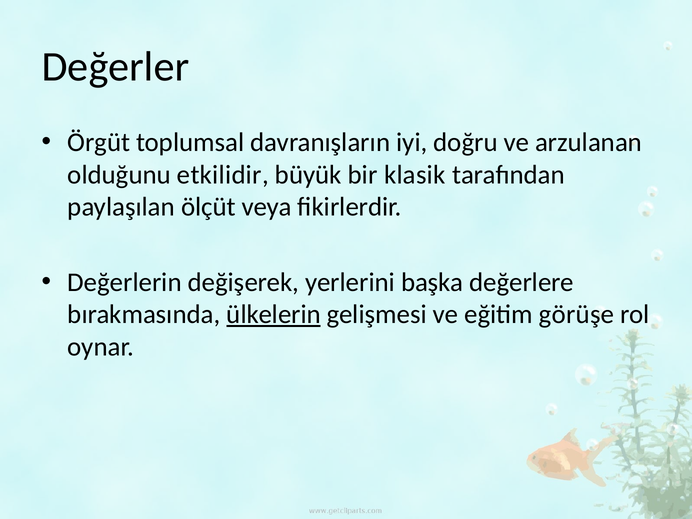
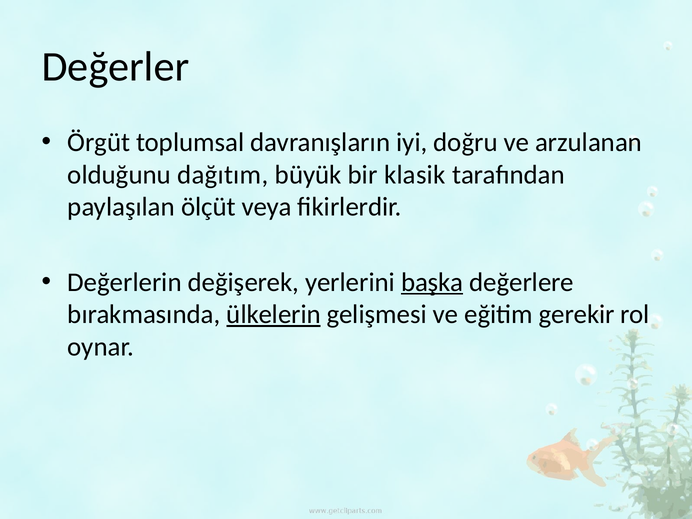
etkilidir: etkilidir -> dağıtım
başka underline: none -> present
görüşe: görüşe -> gerekir
